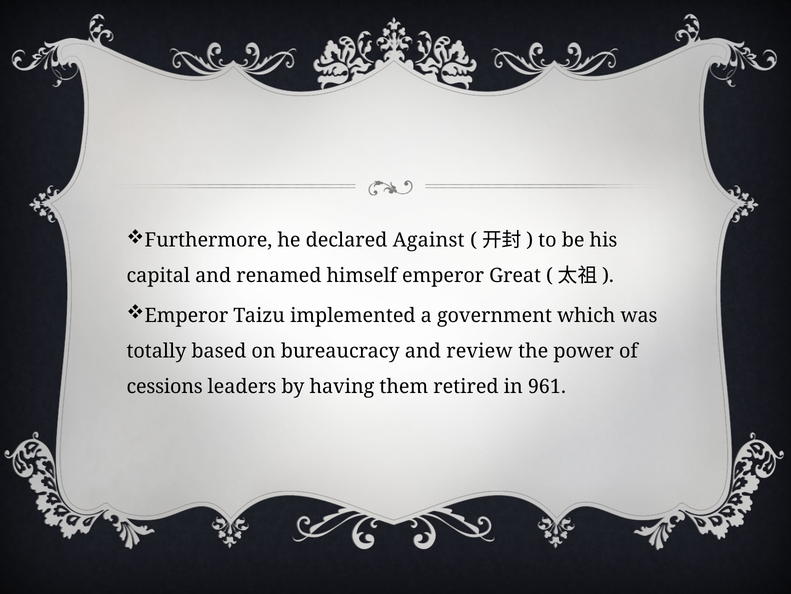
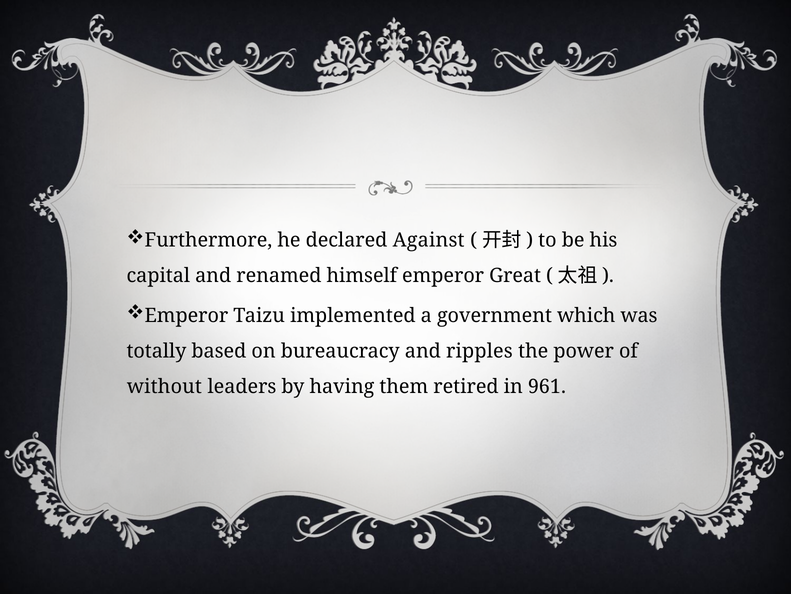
review: review -> ripples
cessions: cessions -> without
